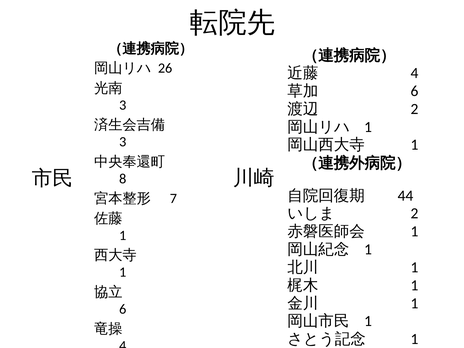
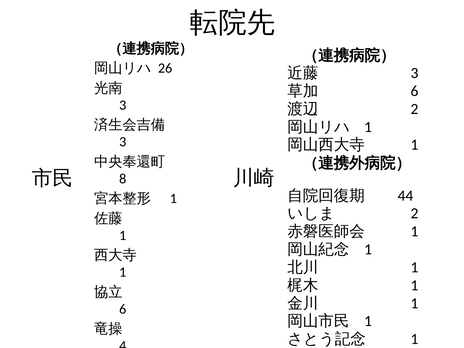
4 at (414, 73): 4 -> 3
7 at (173, 199): 7 -> 1
